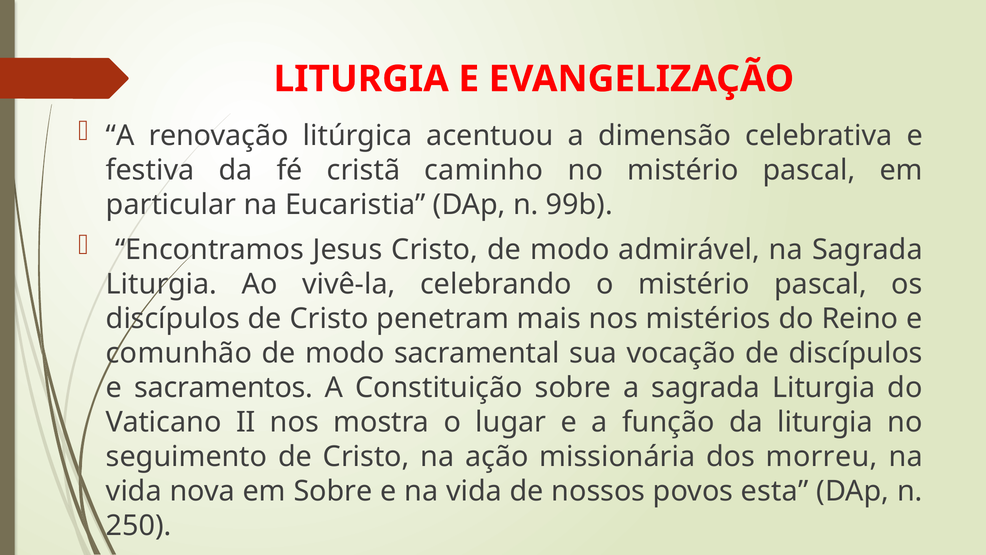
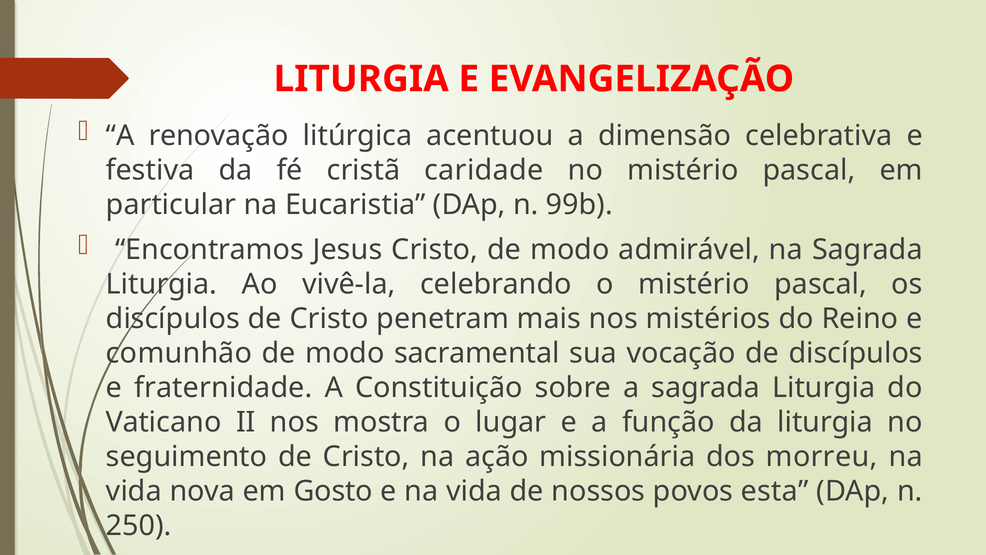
caminho: caminho -> caridade
sacramentos: sacramentos -> fraternidade
em Sobre: Sobre -> Gosto
